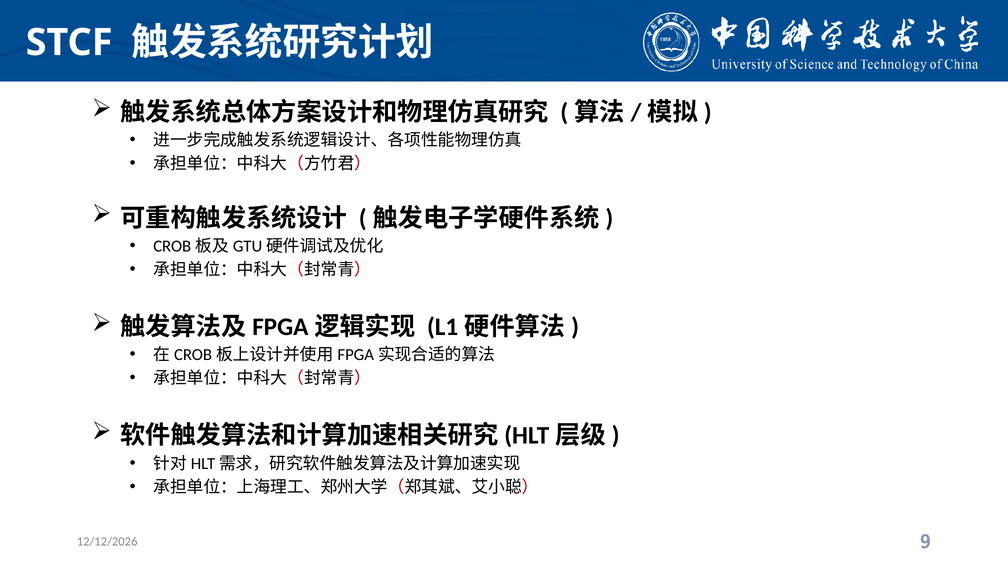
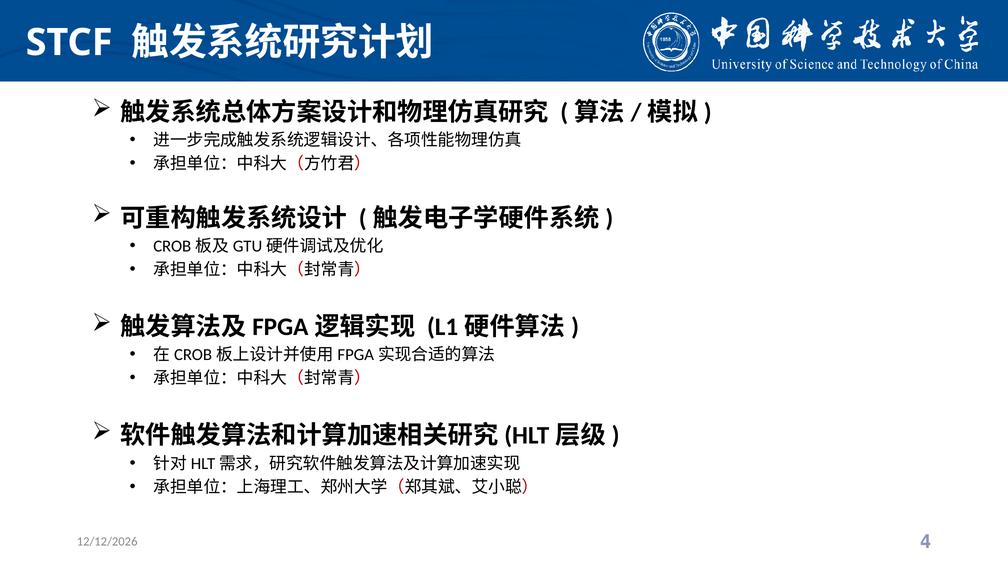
9: 9 -> 4
